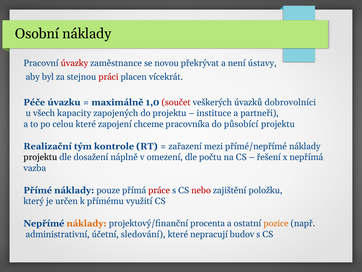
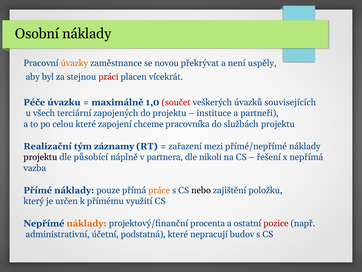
úvazky colour: red -> orange
ústavy: ústavy -> uspěly
dobrovolníci: dobrovolníci -> souvisejících
kapacity: kapacity -> terciární
působící: působící -> službách
kontrole: kontrole -> záznamy
dosažení: dosažení -> působící
omezení: omezení -> partnera
počtu: počtu -> nikoli
práce colour: red -> orange
nebo colour: red -> black
pozice colour: orange -> red
sledování: sledování -> podstatná
